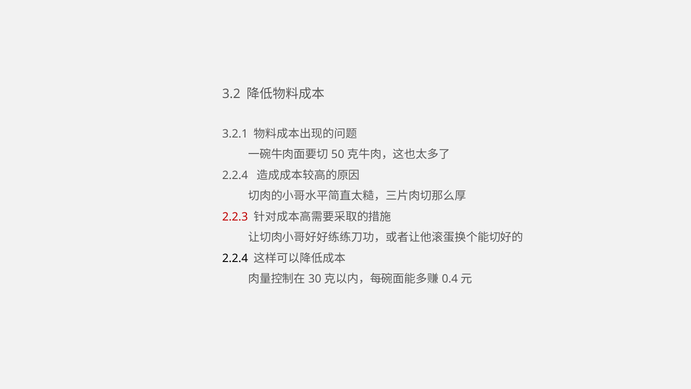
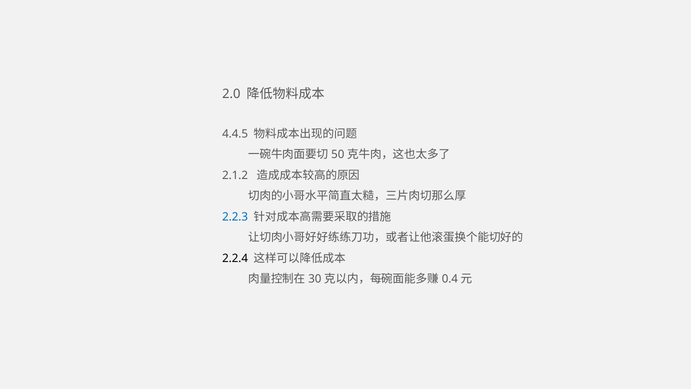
3.2: 3.2 -> 2.0
3.2.1: 3.2.1 -> 4.4.5
2.2.4 at (235, 175): 2.2.4 -> 2.1.2
2.2.3 colour: red -> blue
